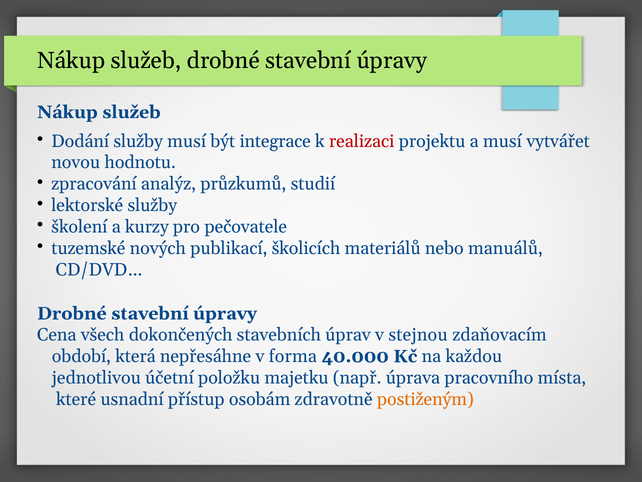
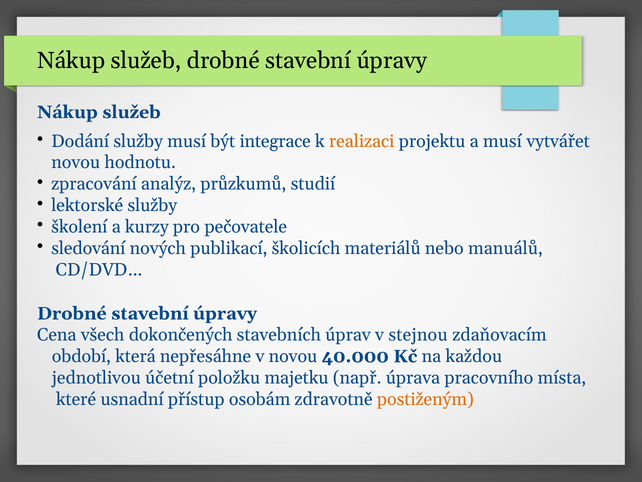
realizaci colour: red -> orange
tuzemské: tuzemské -> sledování
v forma: forma -> novou
